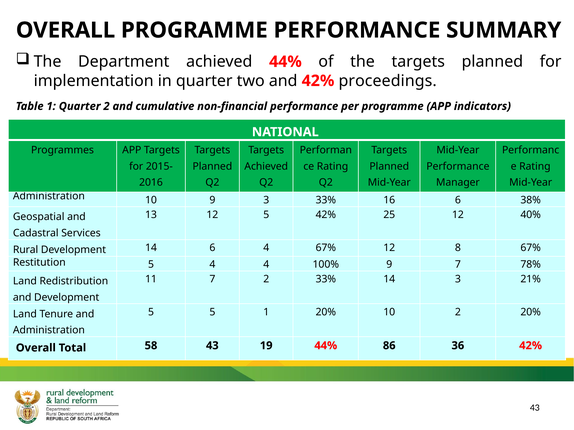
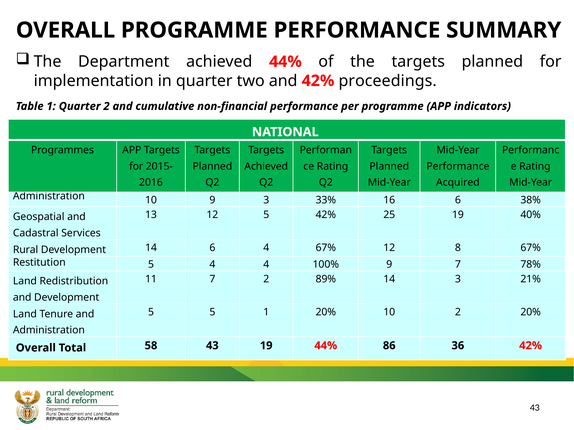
Manager: Manager -> Acquired
25 12: 12 -> 19
2 33%: 33% -> 89%
